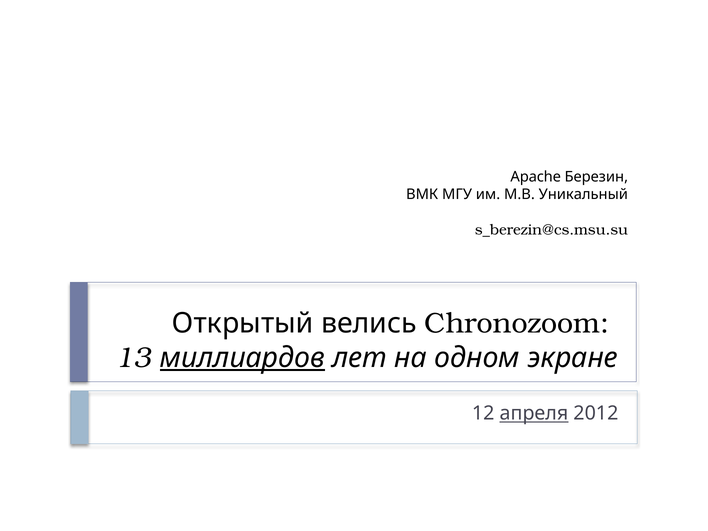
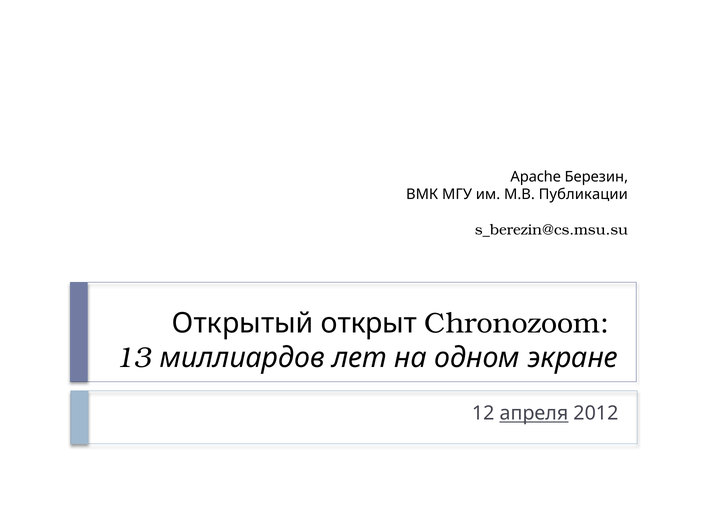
Уникальный: Уникальный -> Публикации
велись: велись -> открыт
миллиардов underline: present -> none
